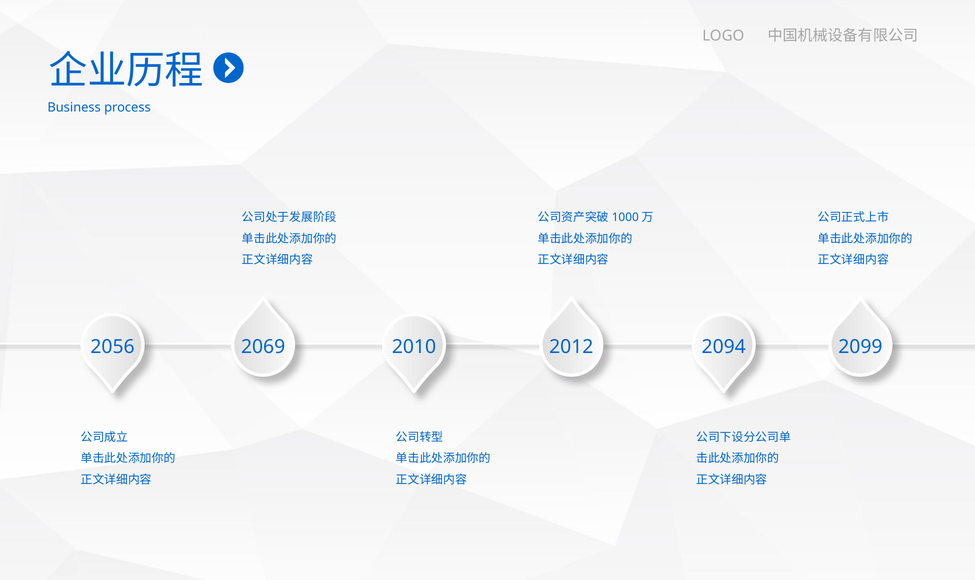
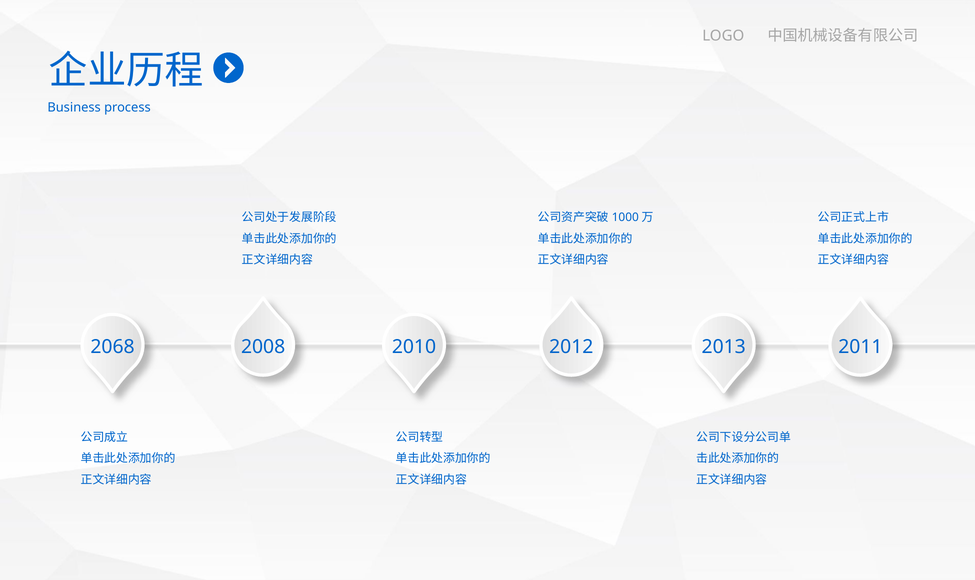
2056: 2056 -> 2068
2069: 2069 -> 2008
2094: 2094 -> 2013
2099: 2099 -> 2011
